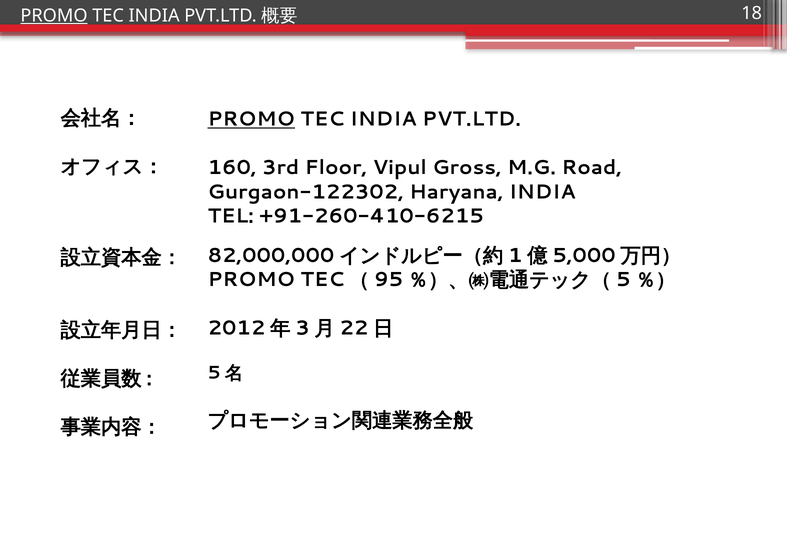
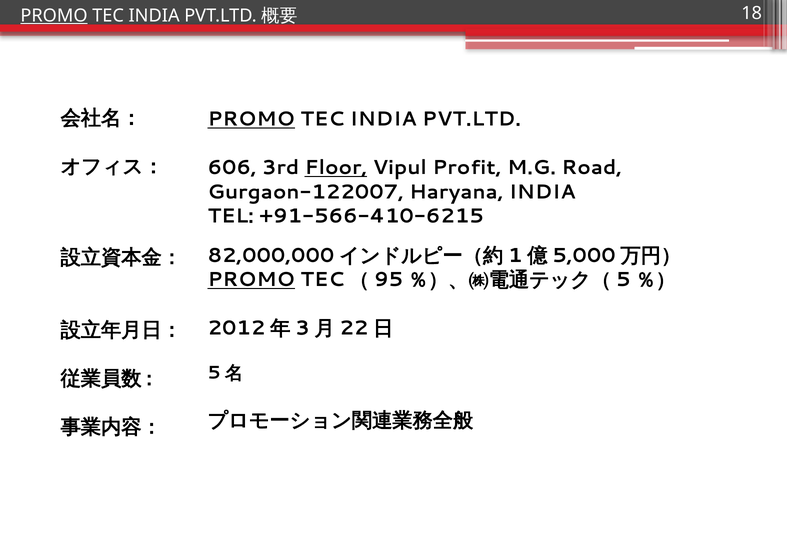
160: 160 -> 606
Floor underline: none -> present
Gross: Gross -> Profit
Gurgaon-122302: Gurgaon-122302 -> Gurgaon-122007
+91-260-410-6215: +91-260-410-6215 -> +91-566-410-6215
PROMO at (251, 280) underline: none -> present
